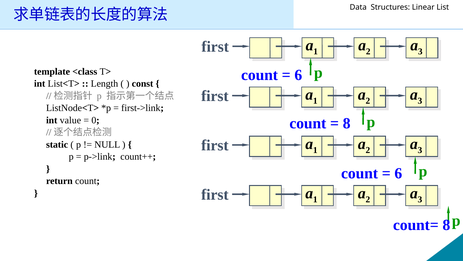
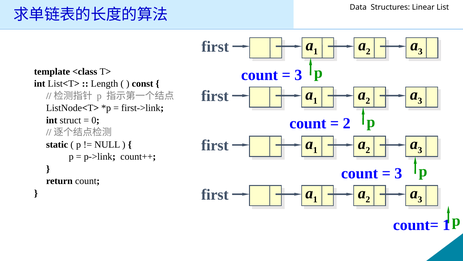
6 at (298, 75): 6 -> 3
value: value -> struct
8 at (347, 123): 8 -> 2
6 at (398, 173): 6 -> 3
count= 8: 8 -> 1
